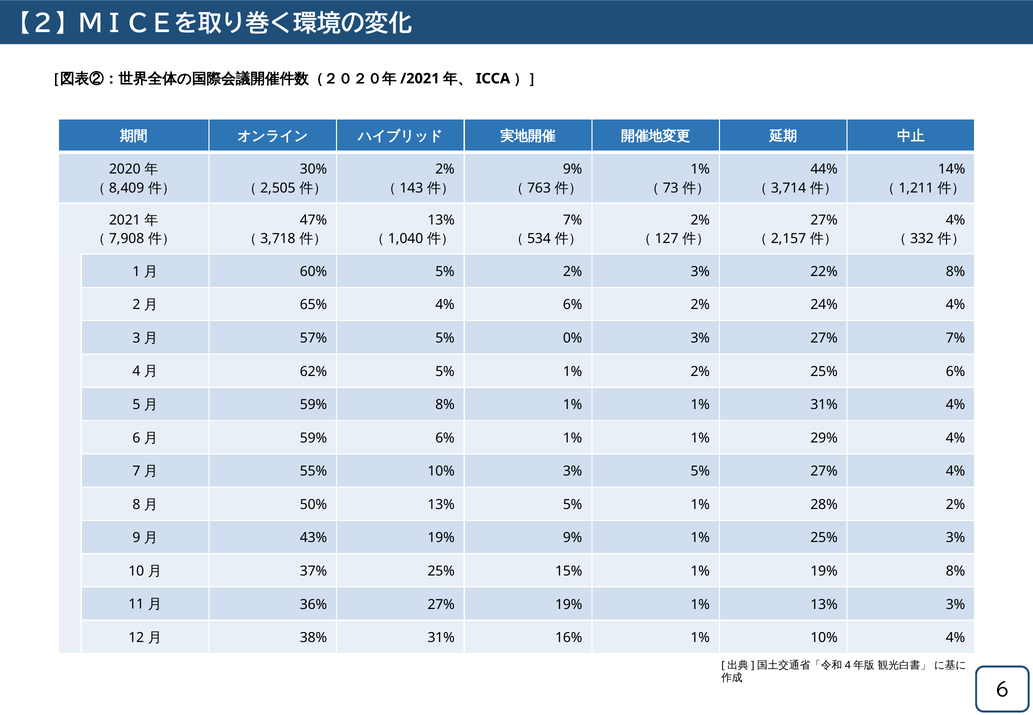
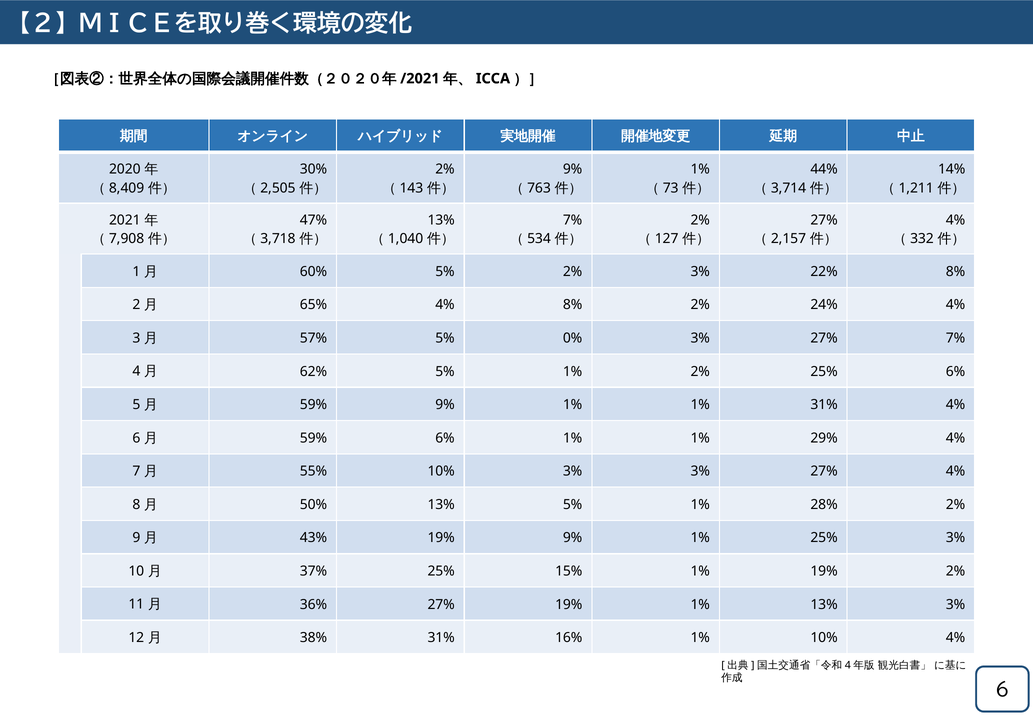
4% 6%: 6% -> 8%
59% 8%: 8% -> 9%
3% 5%: 5% -> 3%
19% 8%: 8% -> 2%
